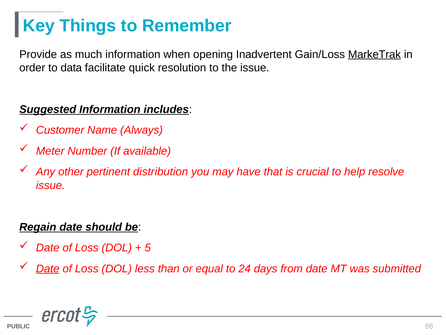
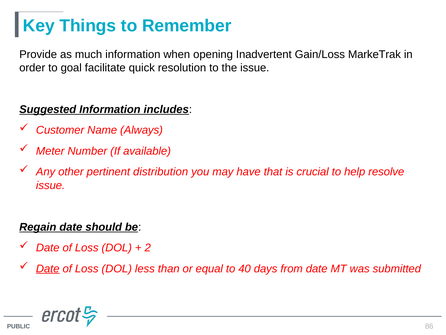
MarkeTrak underline: present -> none
data: data -> goal
5: 5 -> 2
24: 24 -> 40
